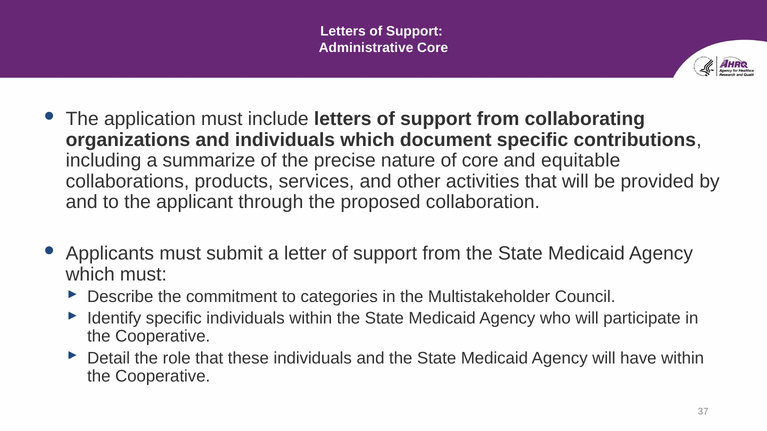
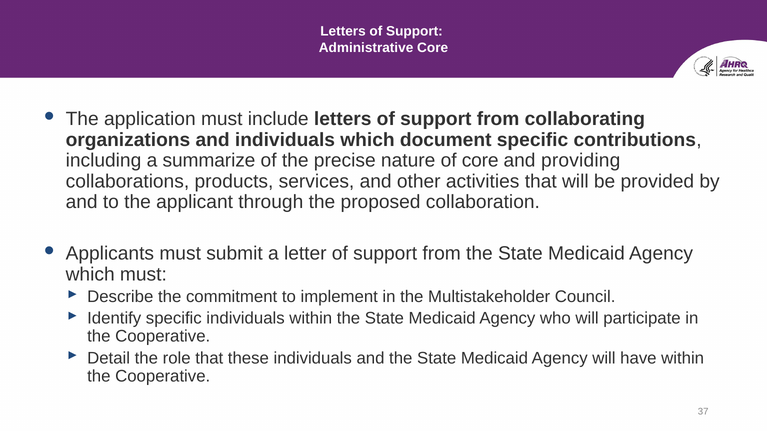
equitable: equitable -> providing
categories: categories -> implement
